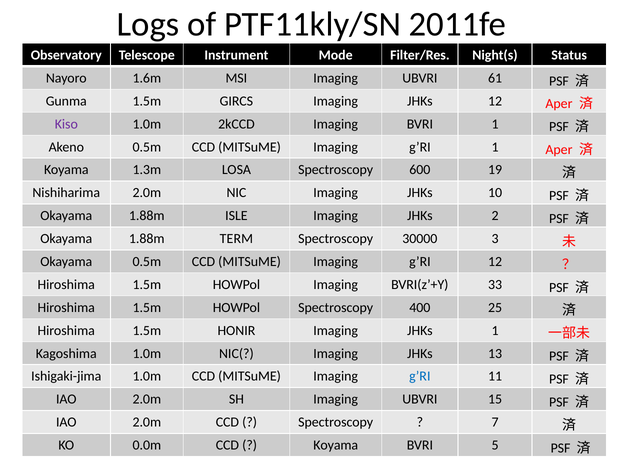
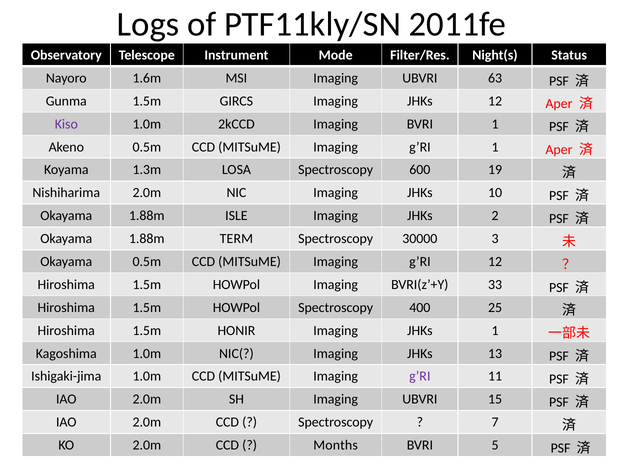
61: 61 -> 63
g’RI at (420, 377) colour: blue -> purple
KO 0.0m: 0.0m -> 2.0m
Koyama at (336, 446): Koyama -> Months
